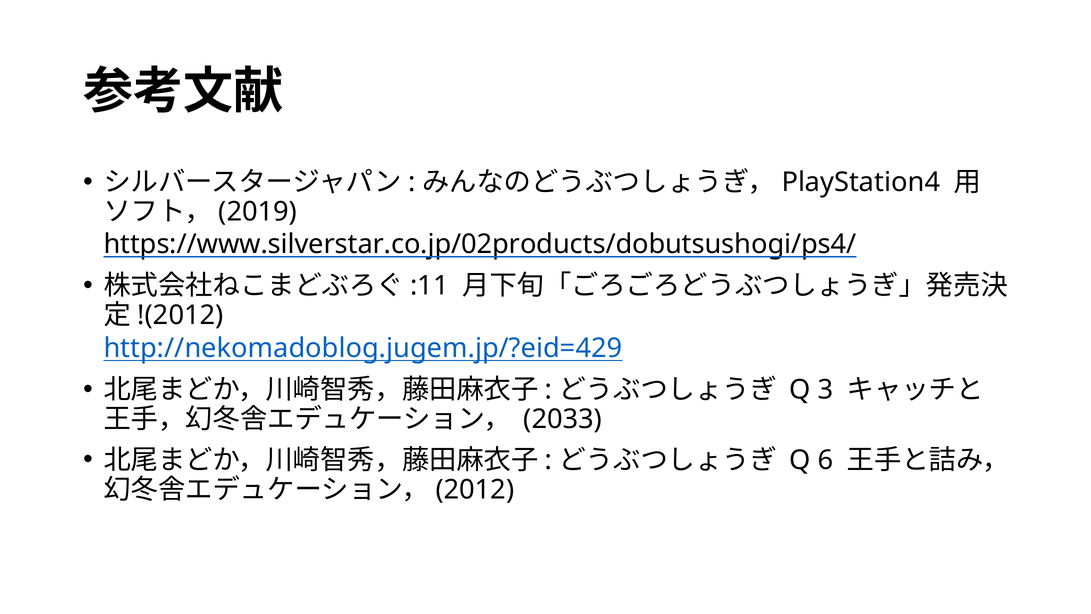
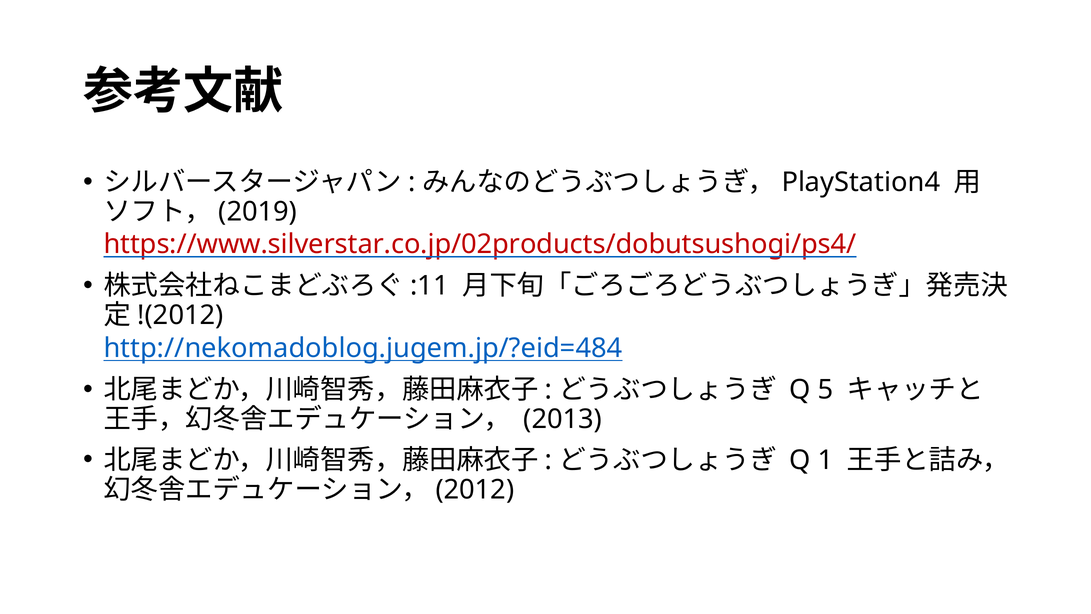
https://www.silverstar.co.jp/02products/dobutsushogi/ps4/ colour: black -> red
http://nekomadoblog.jugem.jp/?eid=429: http://nekomadoblog.jugem.jp/?eid=429 -> http://nekomadoblog.jugem.jp/?eid=484
3: 3 -> 5
2033: 2033 -> 2013
6: 6 -> 1
